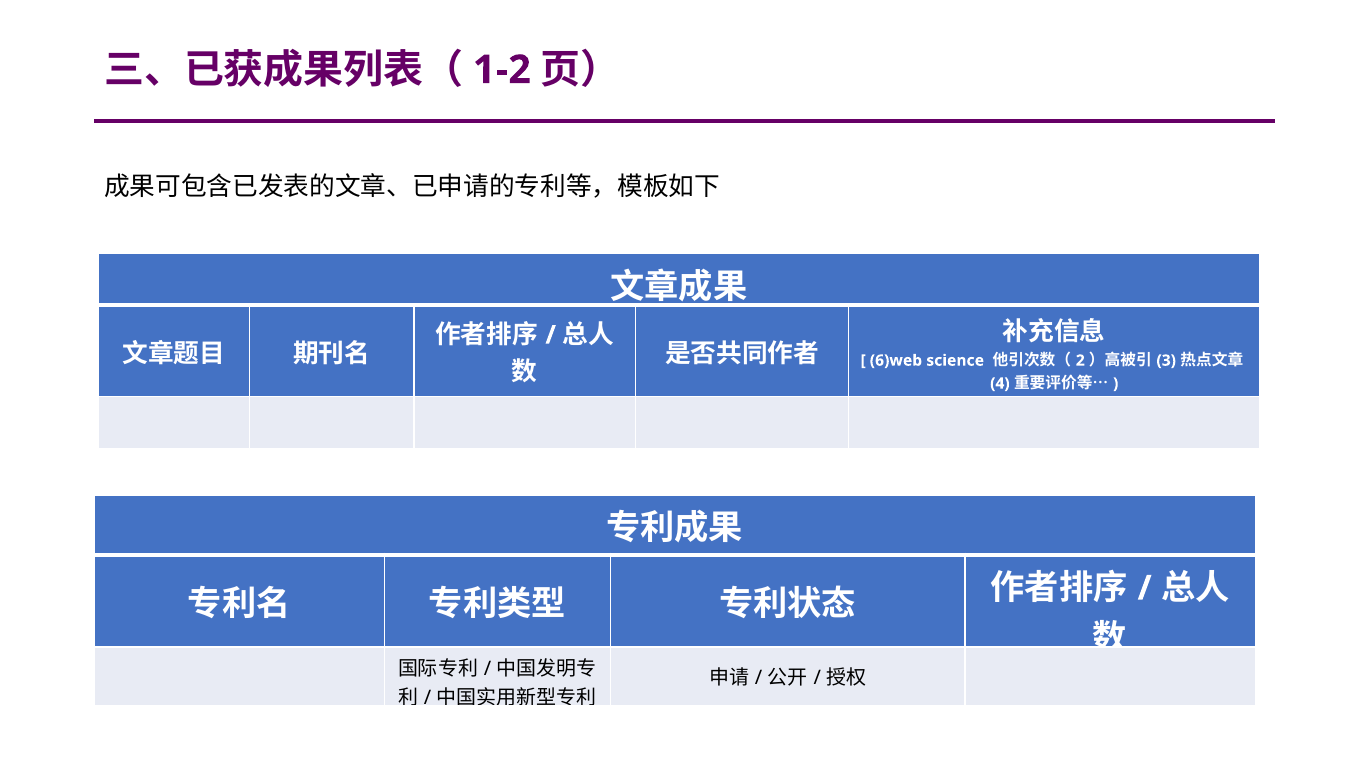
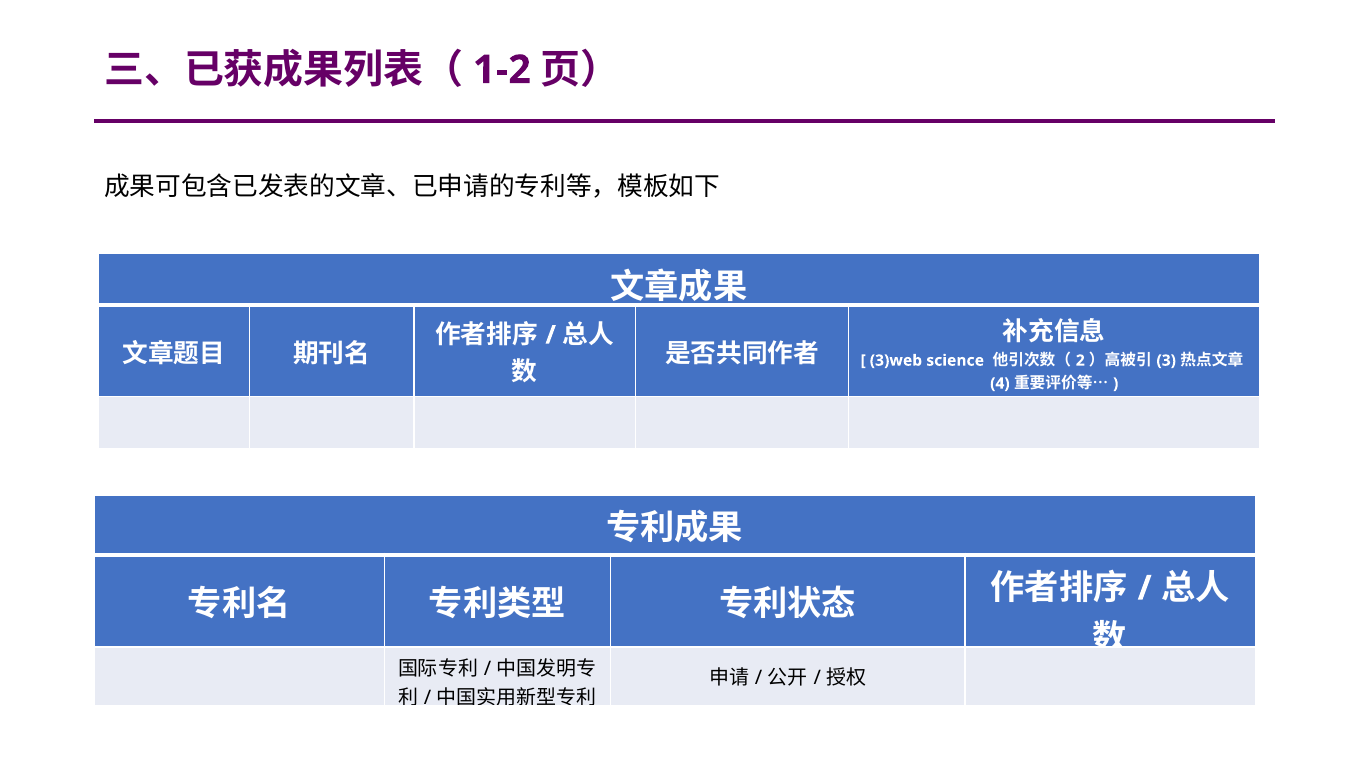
6)web: 6)web -> 3)web
